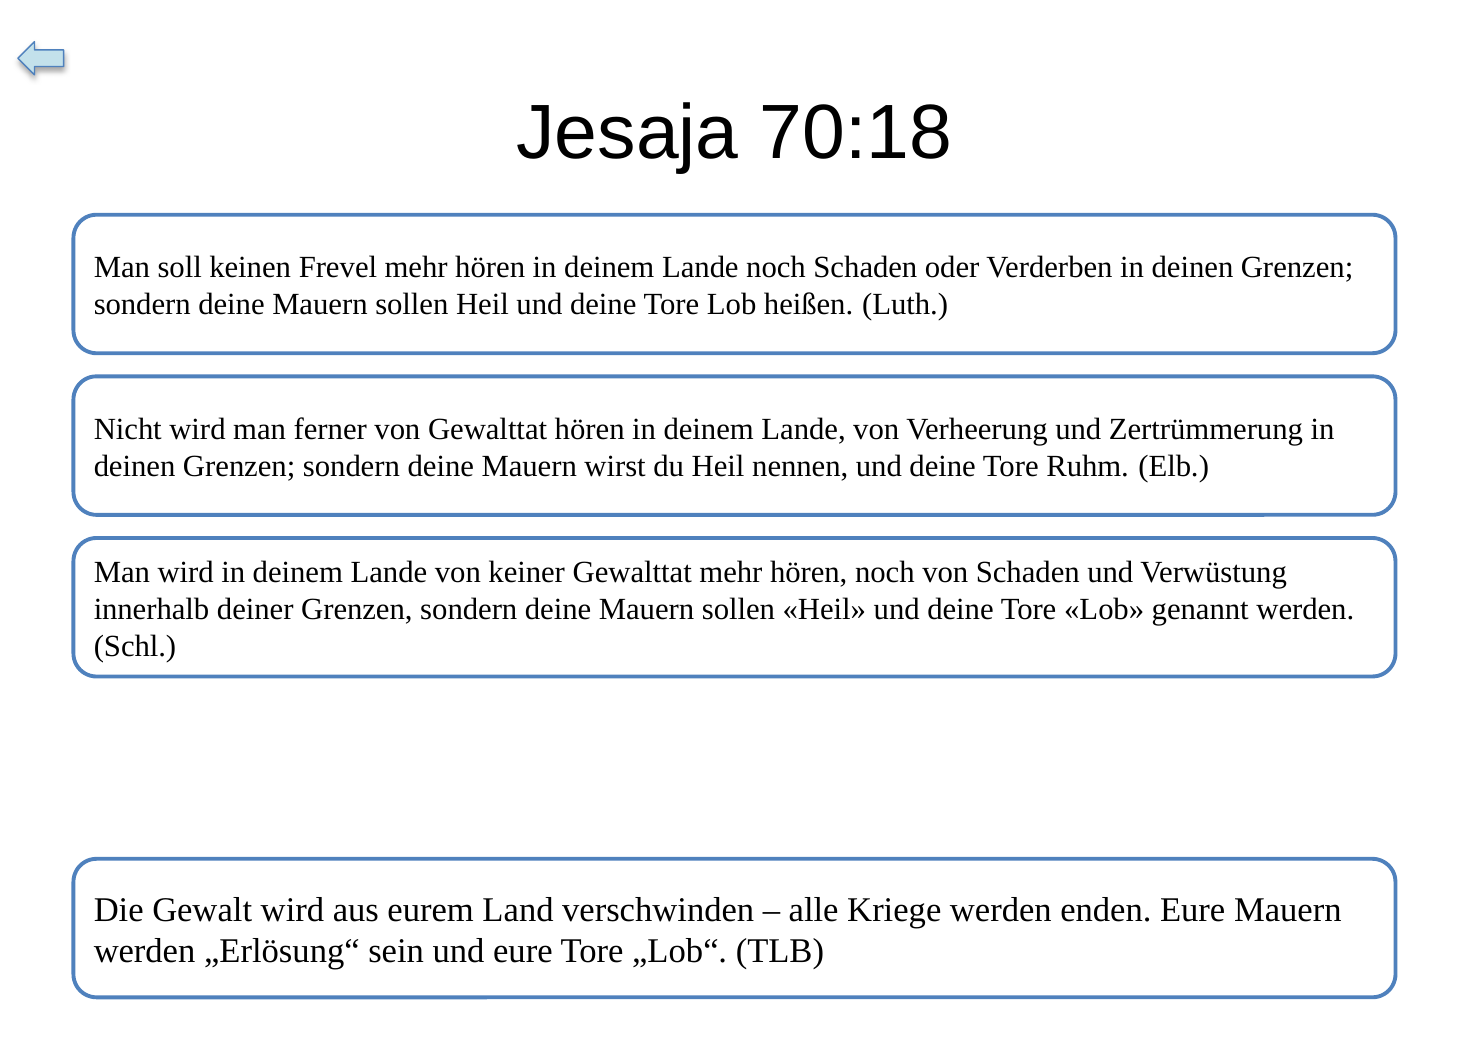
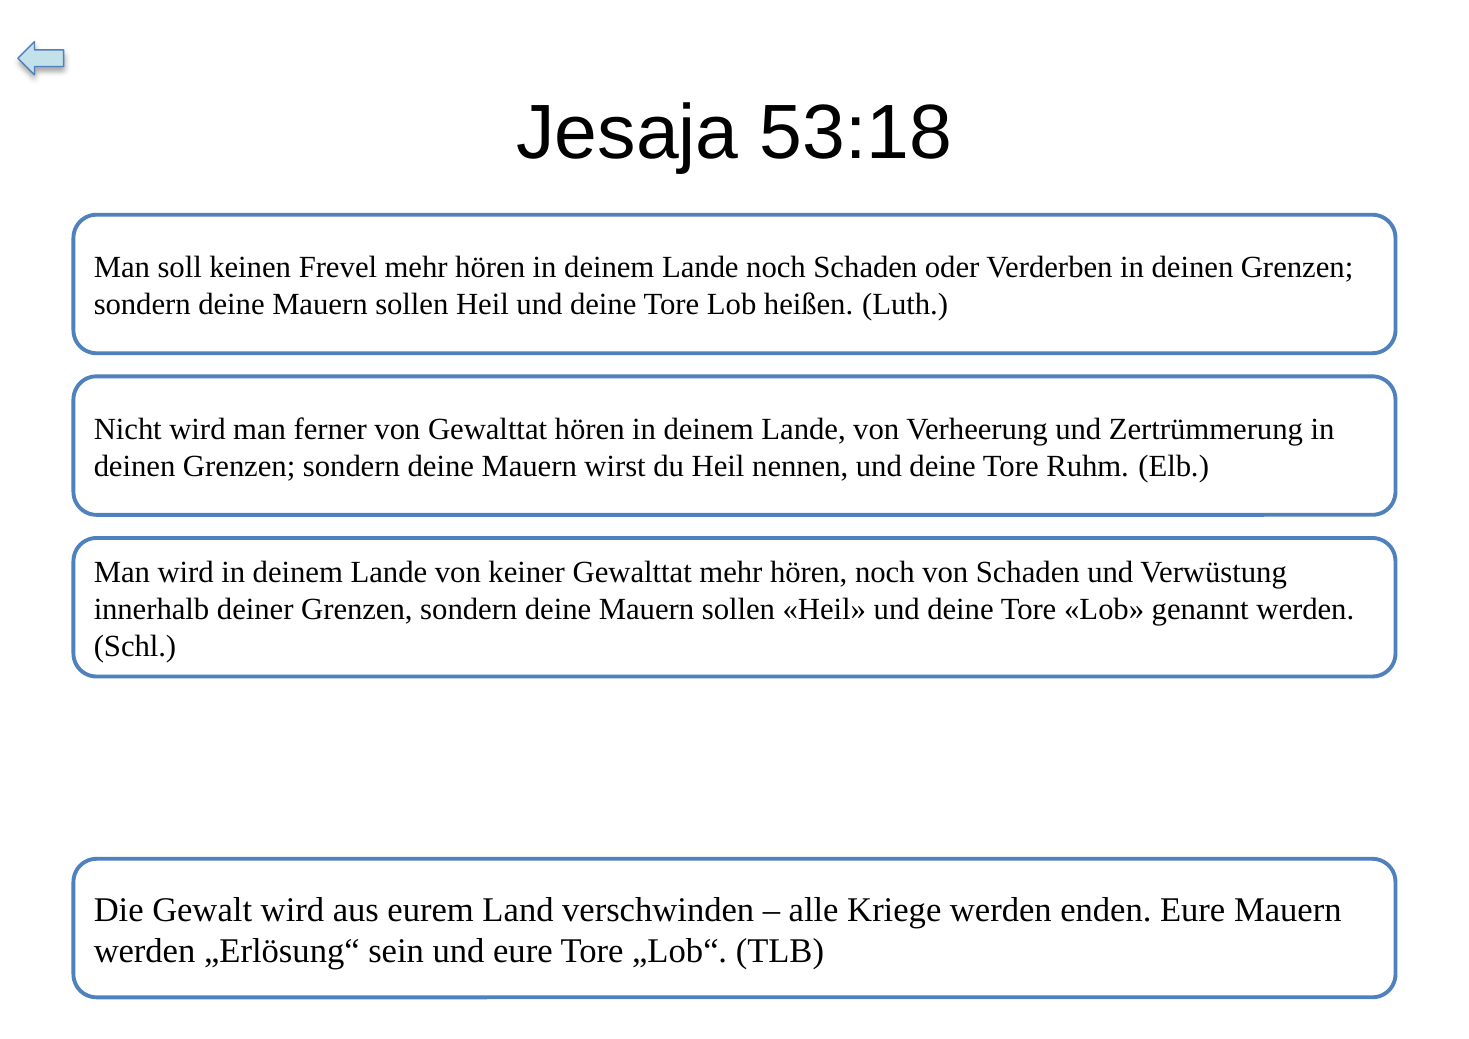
70:18: 70:18 -> 53:18
